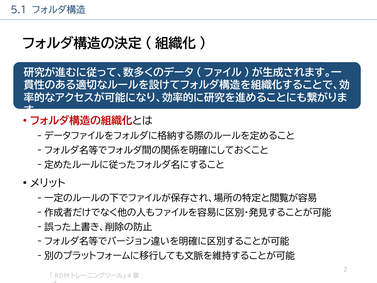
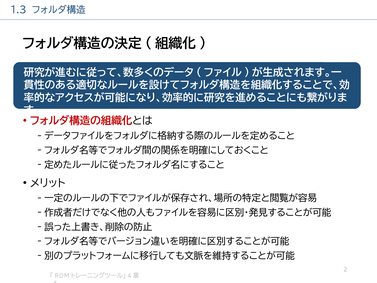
5.1: 5.1 -> 1.3
